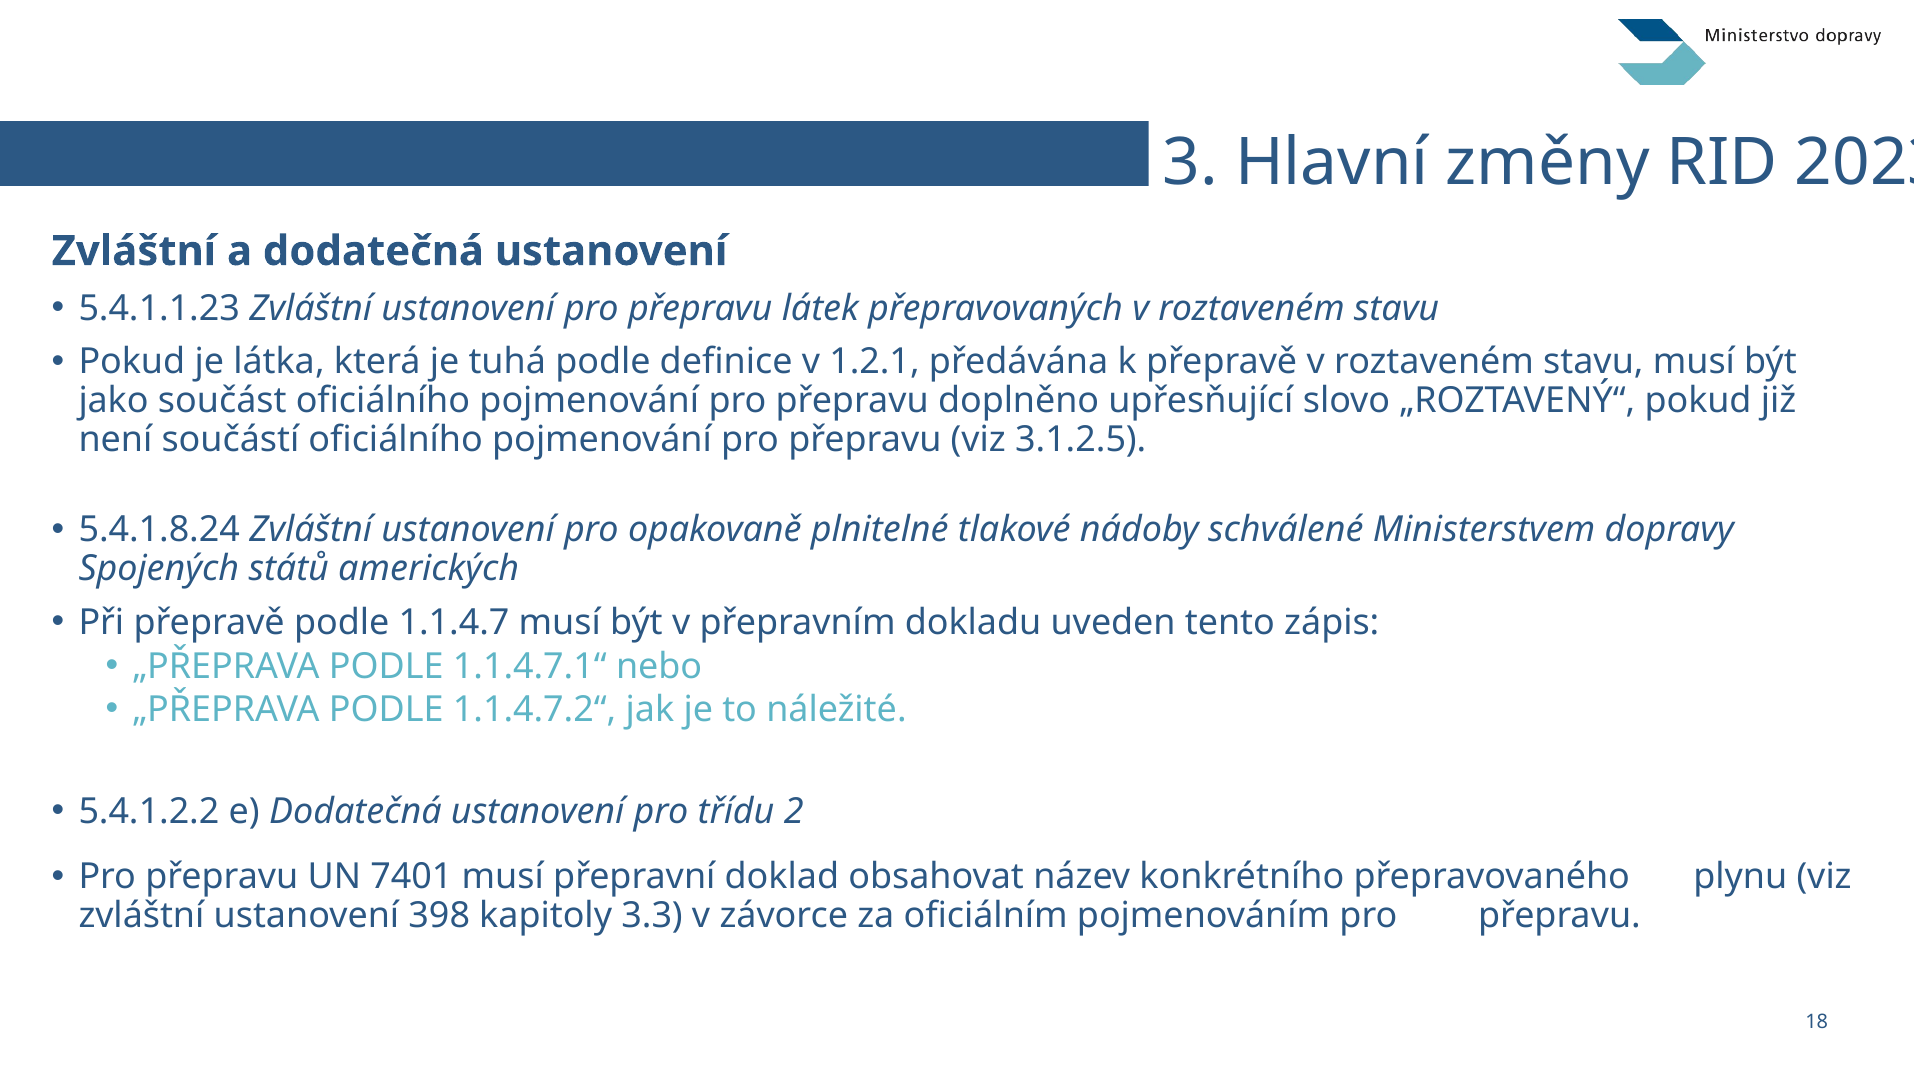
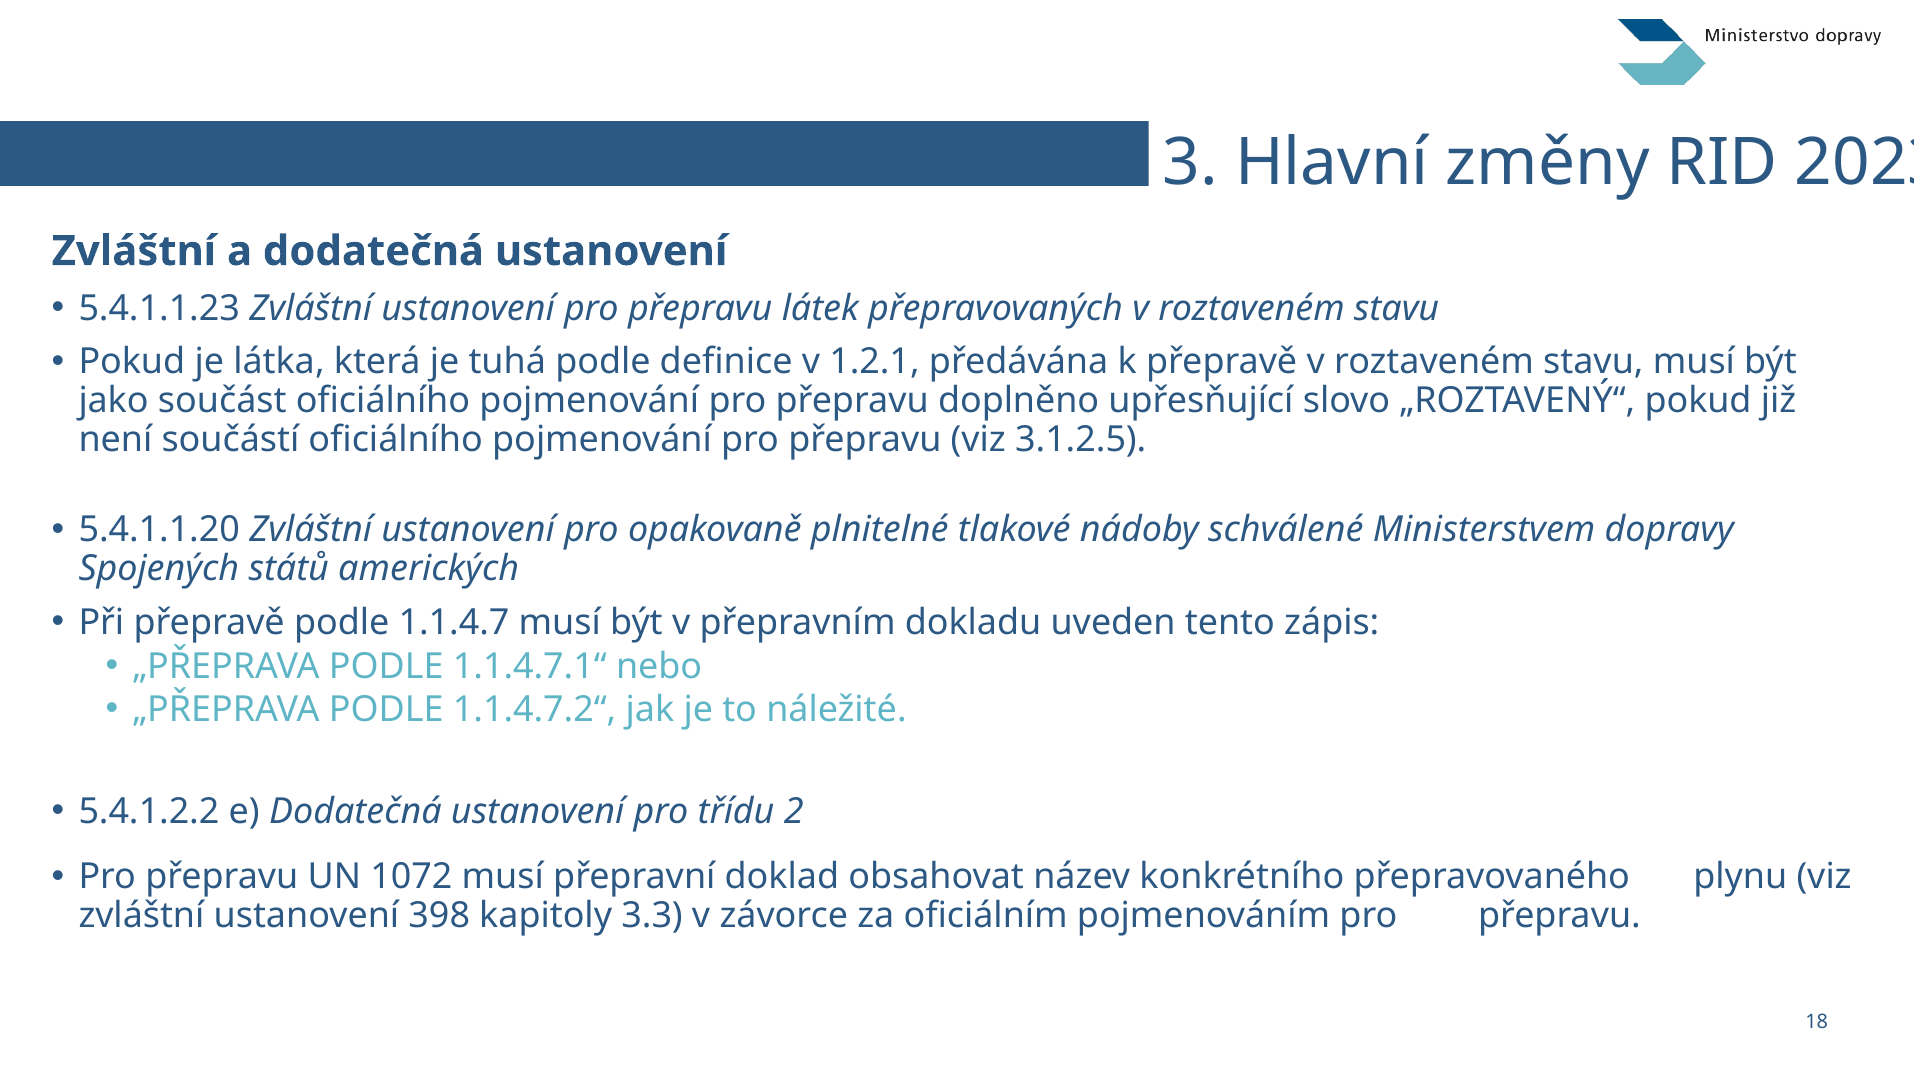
5.4.1.8.24: 5.4.1.8.24 -> 5.4.1.1.20
7401: 7401 -> 1072
